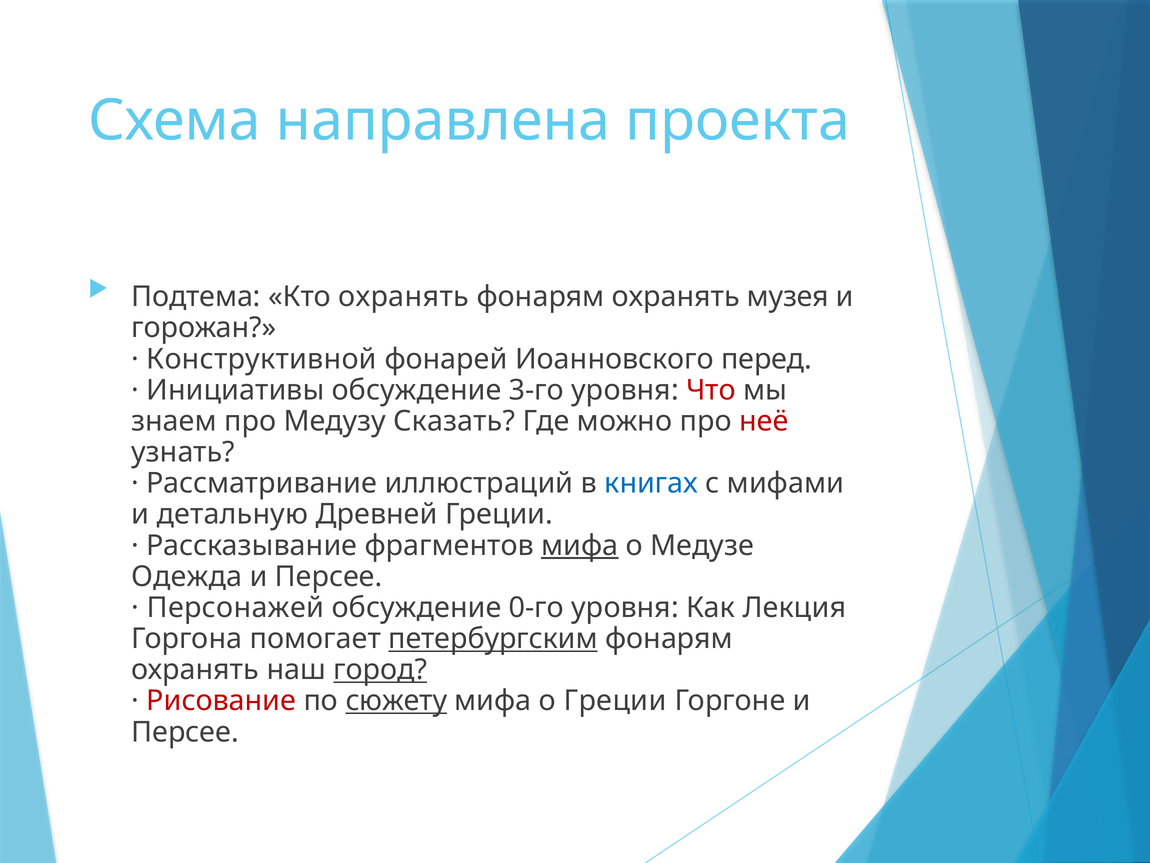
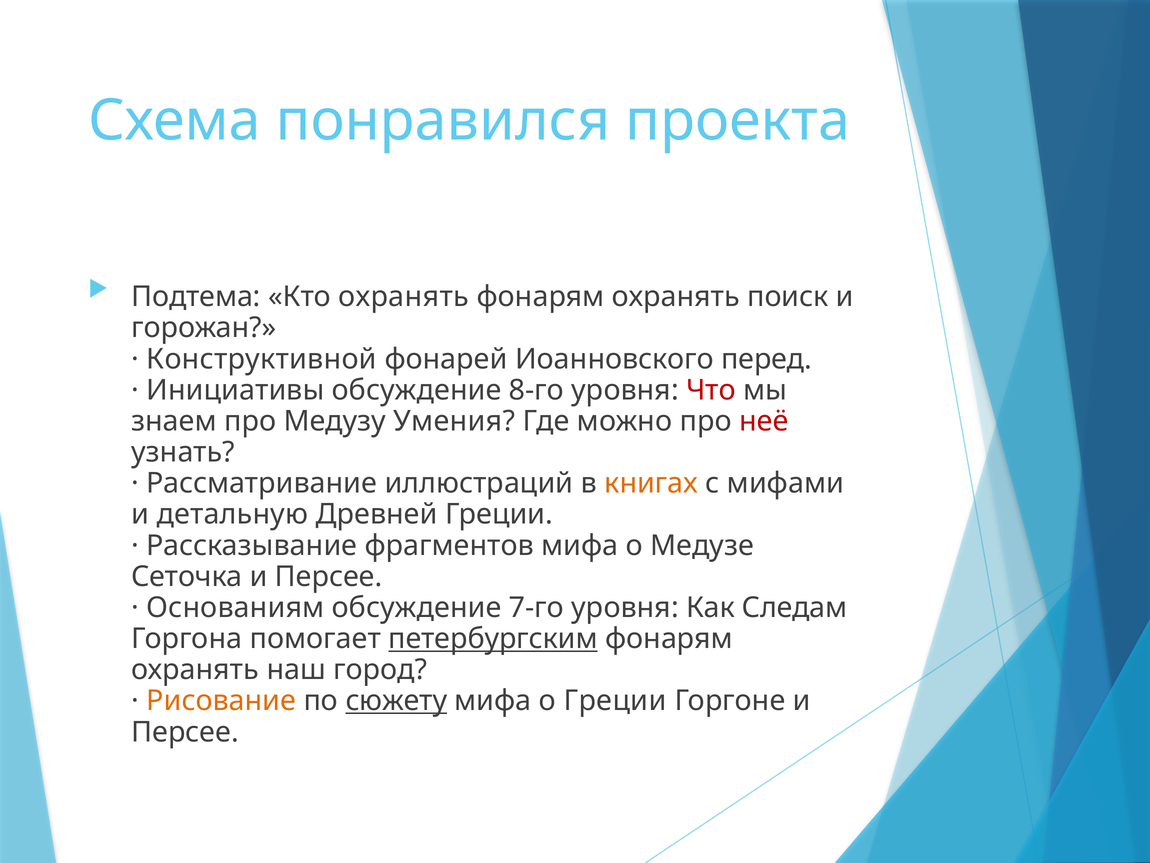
направлена: направлена -> понравился
музея: музея -> поиск
3-го: 3-го -> 8-го
Сказать: Сказать -> Умения
книгах colour: blue -> orange
мифа at (580, 545) underline: present -> none
Одежда: Одежда -> Сеточка
Персонажей: Персонажей -> Основаниям
0-го: 0-го -> 7-го
Лекция: Лекция -> Следам
город underline: present -> none
Рисование colour: red -> orange
